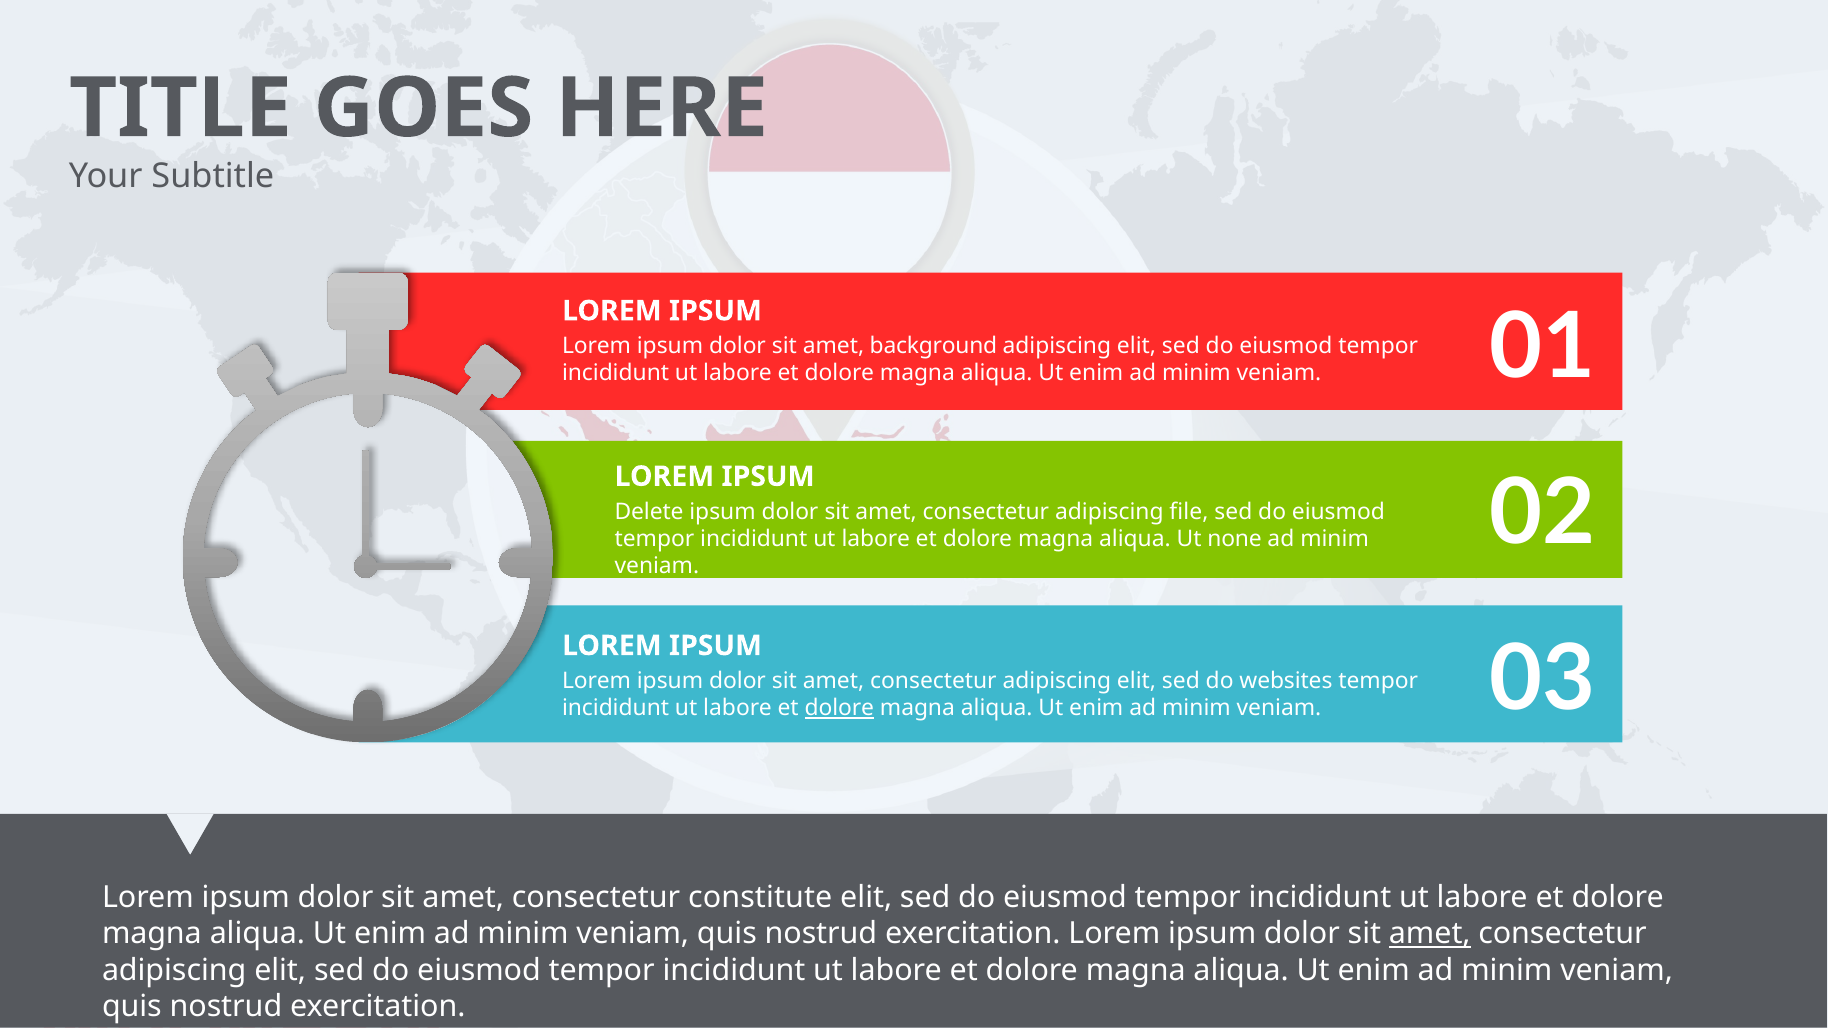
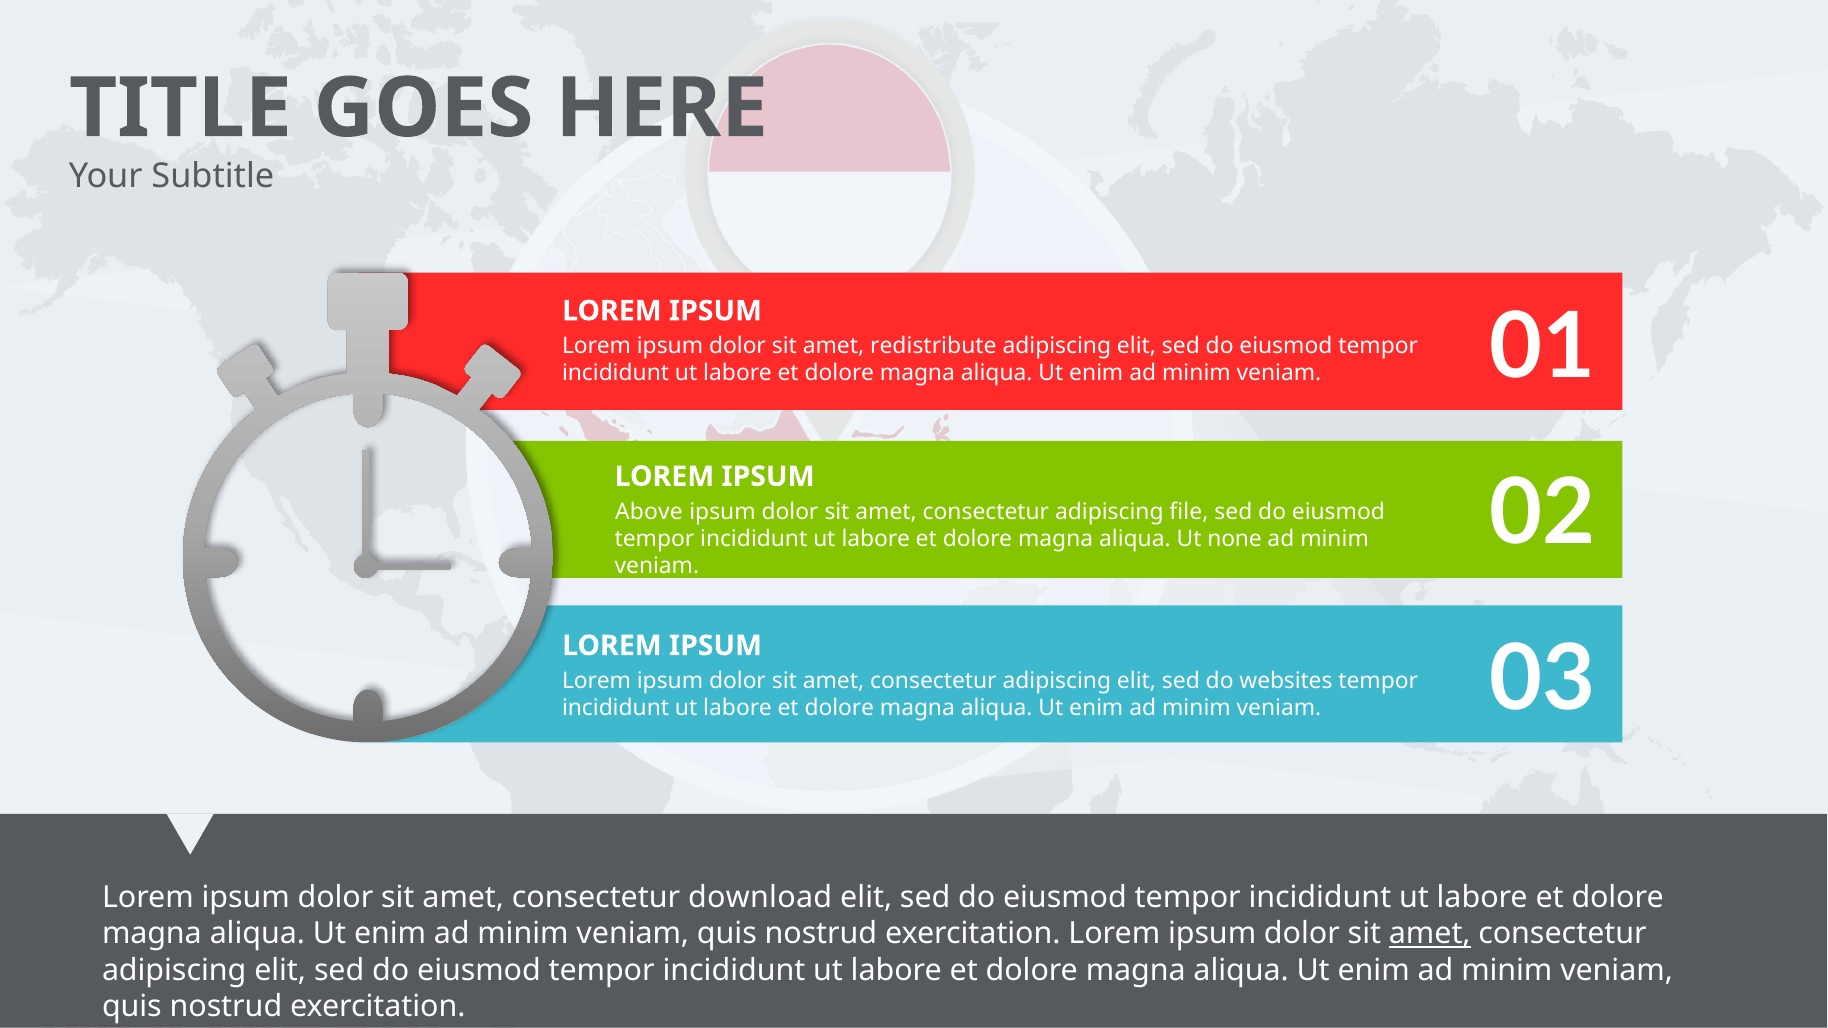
background: background -> redistribute
Delete: Delete -> Above
dolore at (839, 708) underline: present -> none
constitute: constitute -> download
